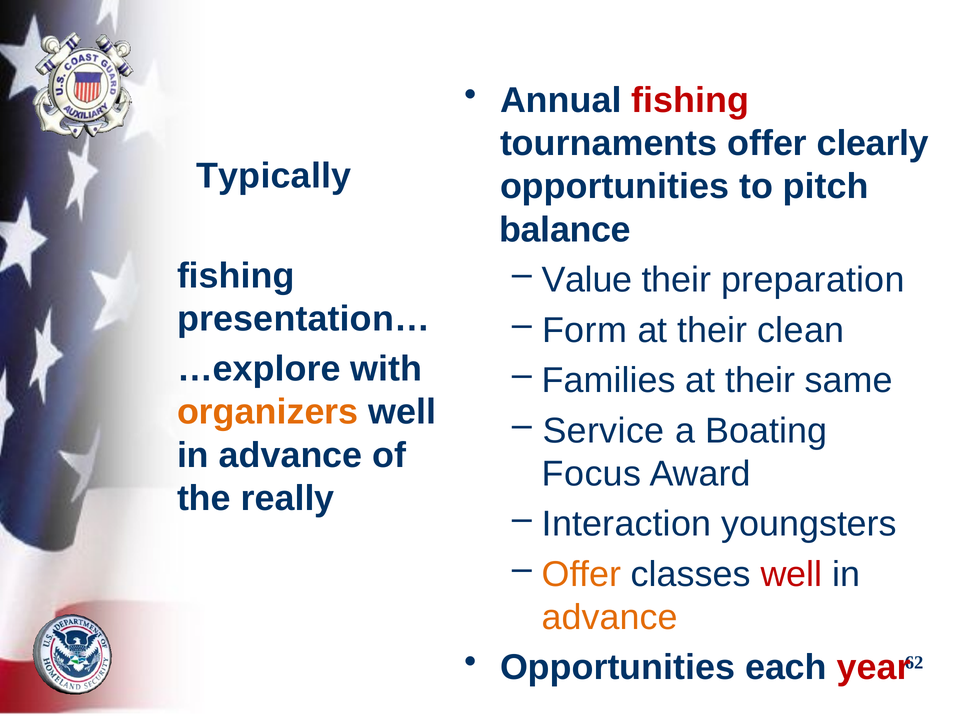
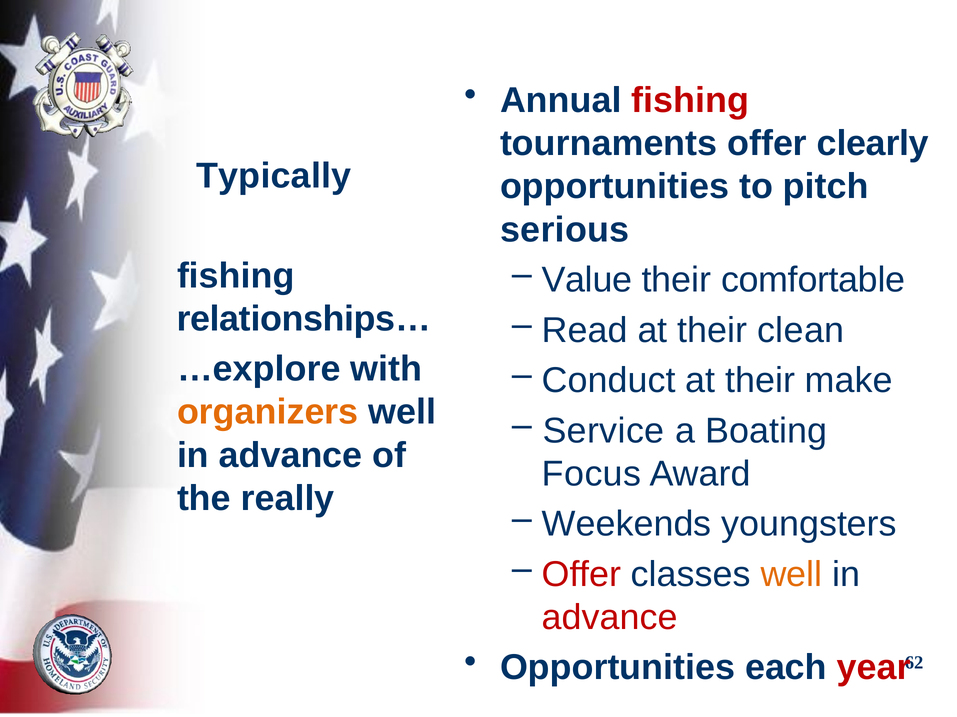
balance: balance -> serious
preparation: preparation -> comfortable
presentation…: presentation… -> relationships…
Form: Form -> Read
Families: Families -> Conduct
same: same -> make
Interaction: Interaction -> Weekends
Offer at (582, 575) colour: orange -> red
well at (791, 575) colour: red -> orange
advance at (610, 618) colour: orange -> red
